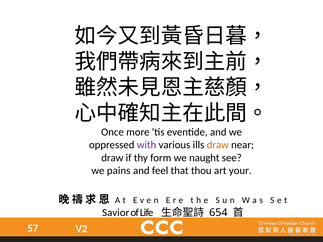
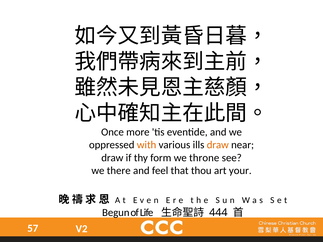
with colour: purple -> orange
naught: naught -> throne
pains: pains -> there
Savior: Savior -> Begun
654: 654 -> 444
